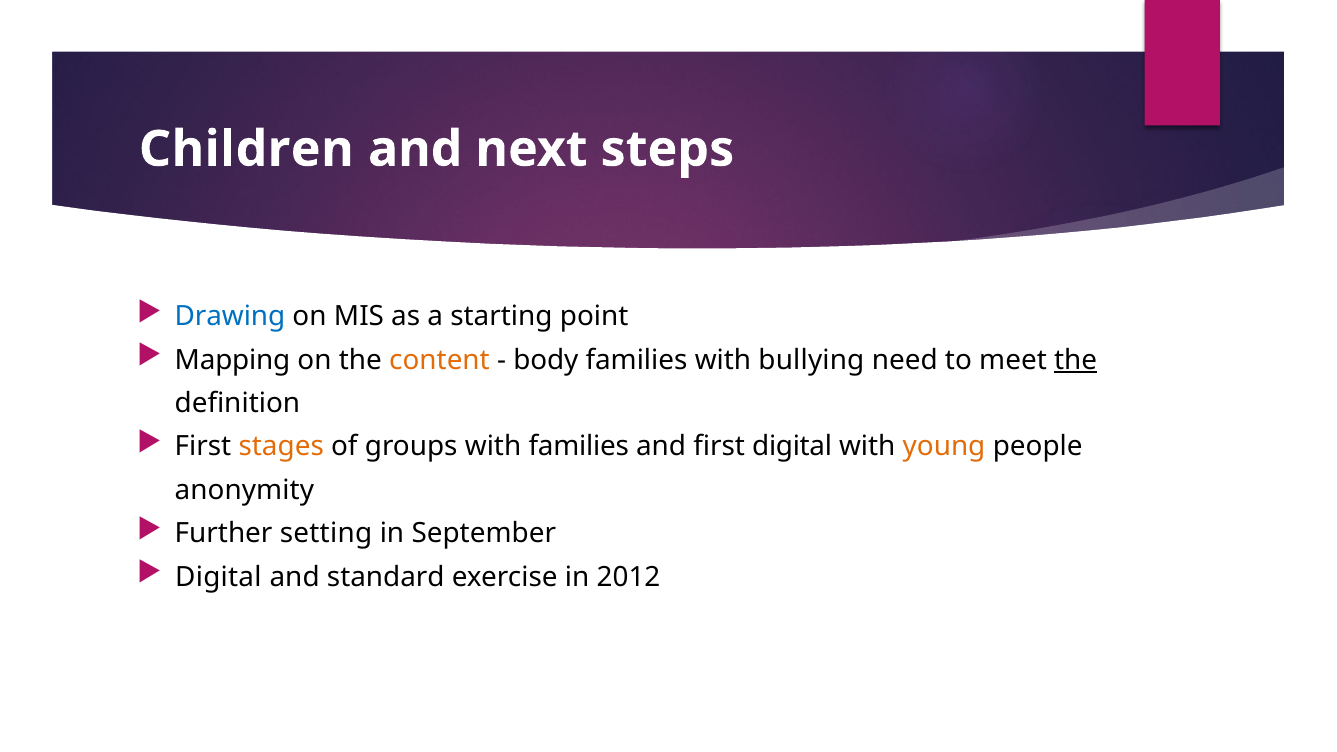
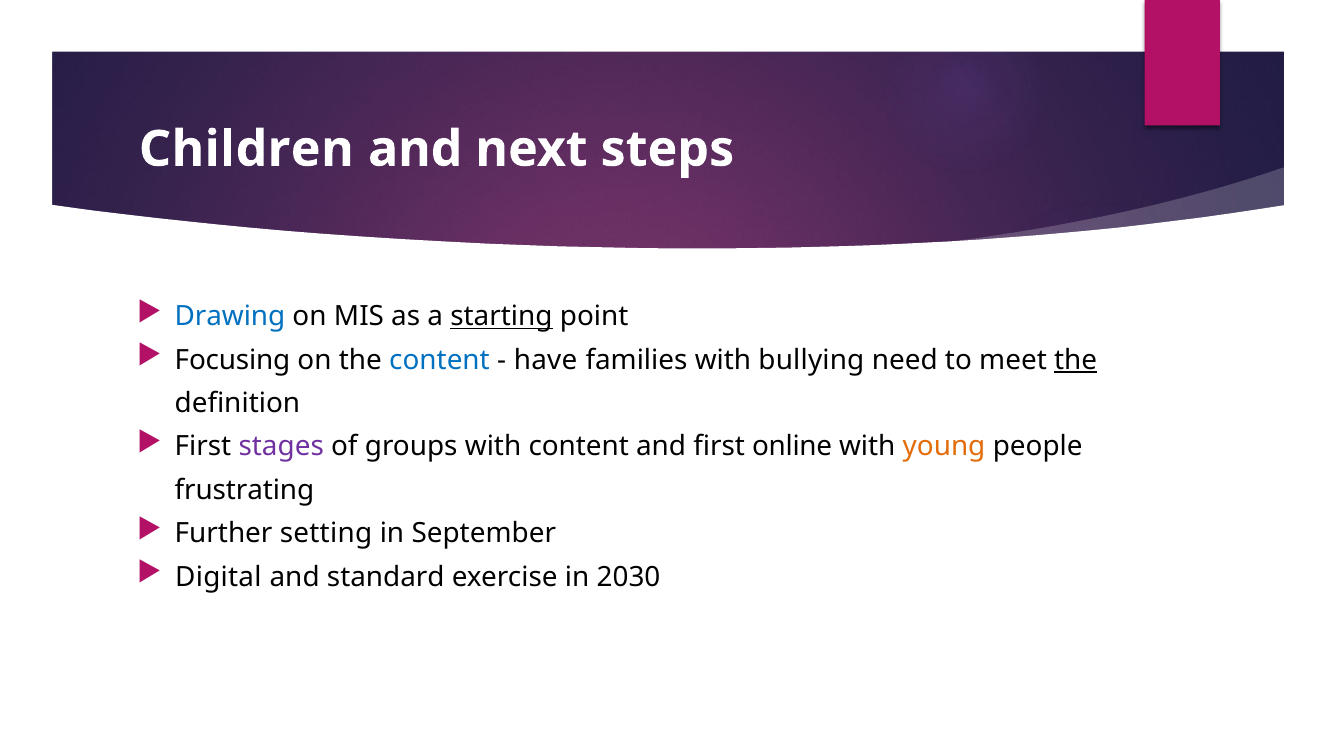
starting underline: none -> present
Mapping: Mapping -> Focusing
content at (439, 360) colour: orange -> blue
body: body -> have
stages colour: orange -> purple
with families: families -> content
first digital: digital -> online
anonymity: anonymity -> frustrating
2012: 2012 -> 2030
